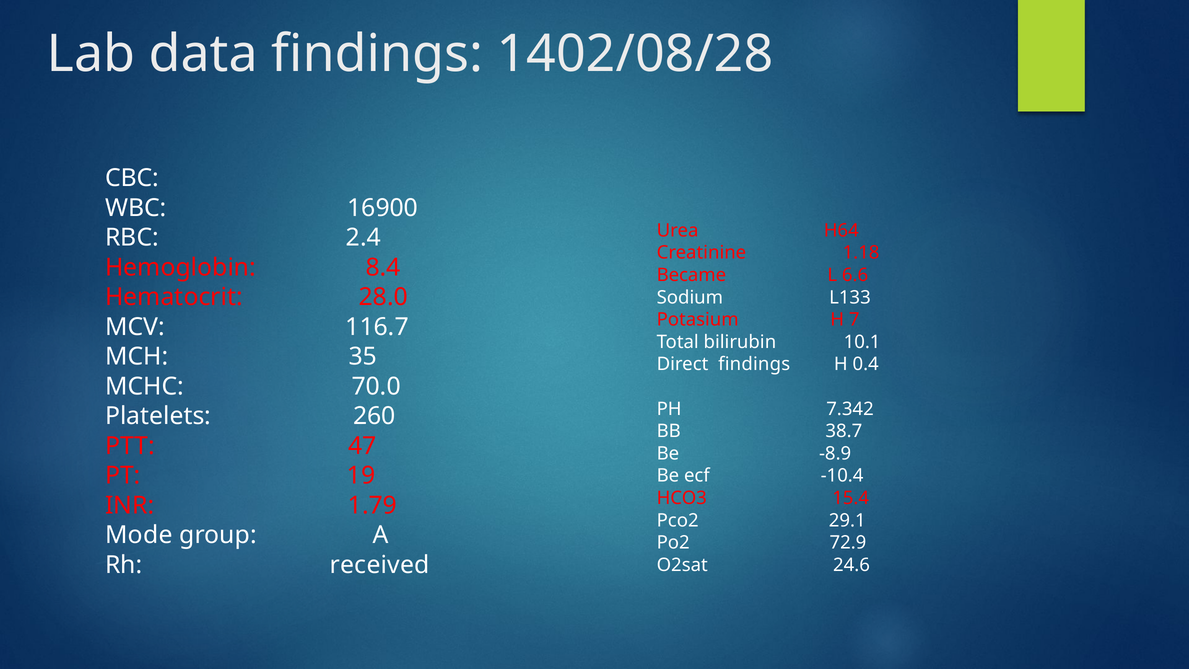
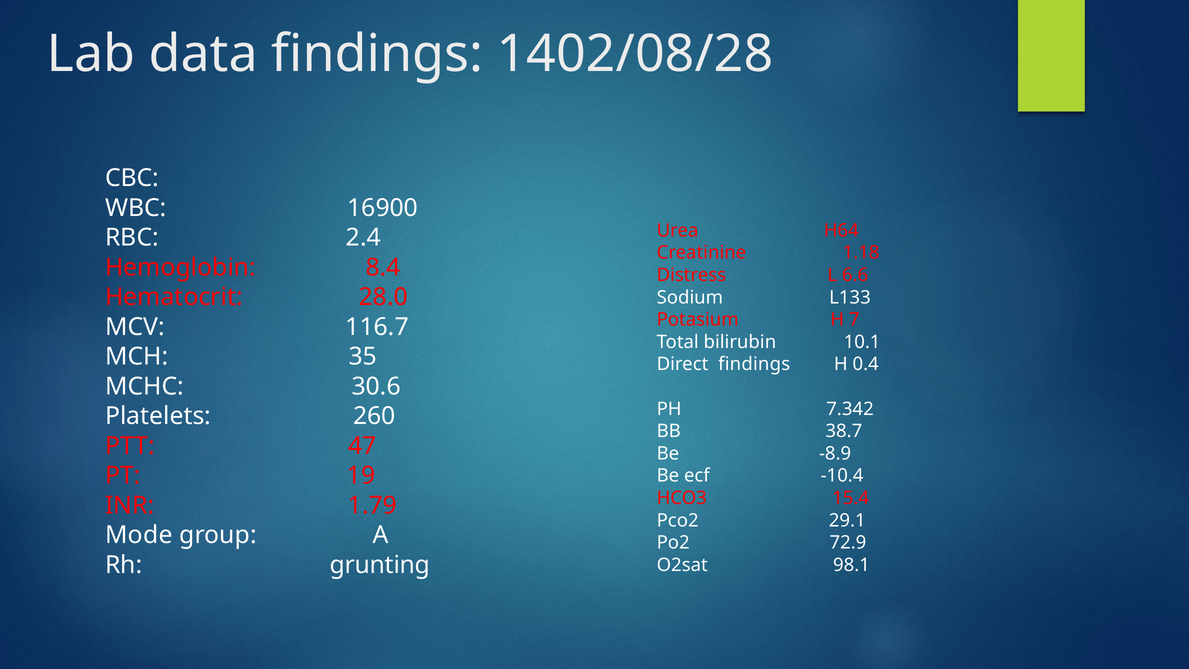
Became: Became -> Distress
70.0: 70.0 -> 30.6
received: received -> grunting
24.6: 24.6 -> 98.1
